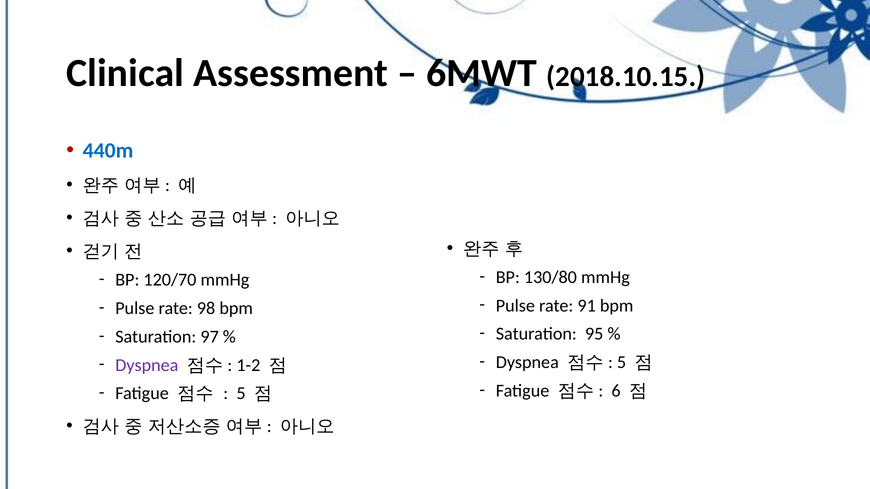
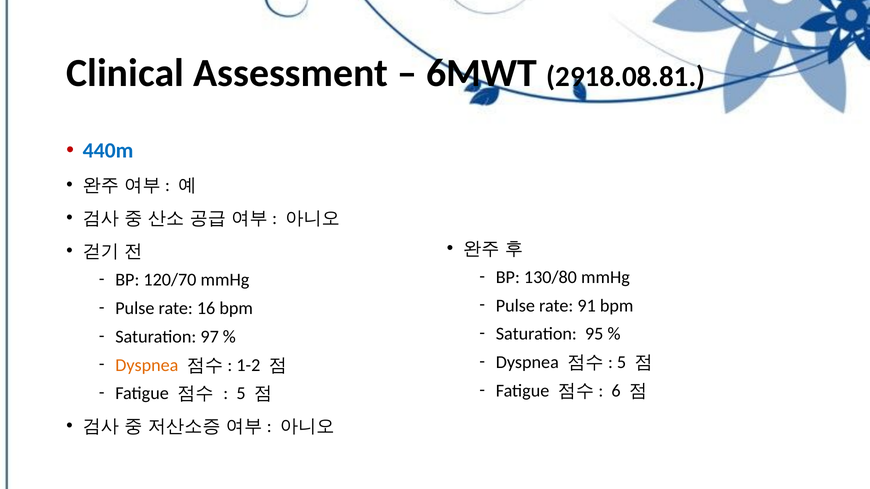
2018.10.15: 2018.10.15 -> 2918.08.81
98: 98 -> 16
Dyspnea at (147, 365) colour: purple -> orange
